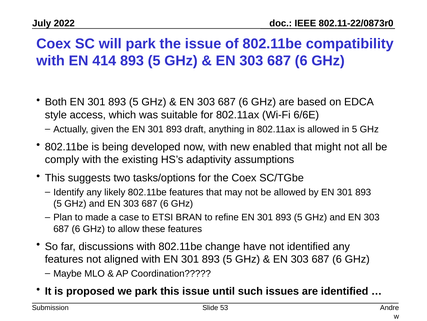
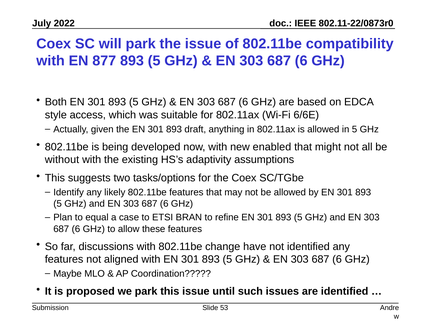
414: 414 -> 877
comply: comply -> without
made: made -> equal
